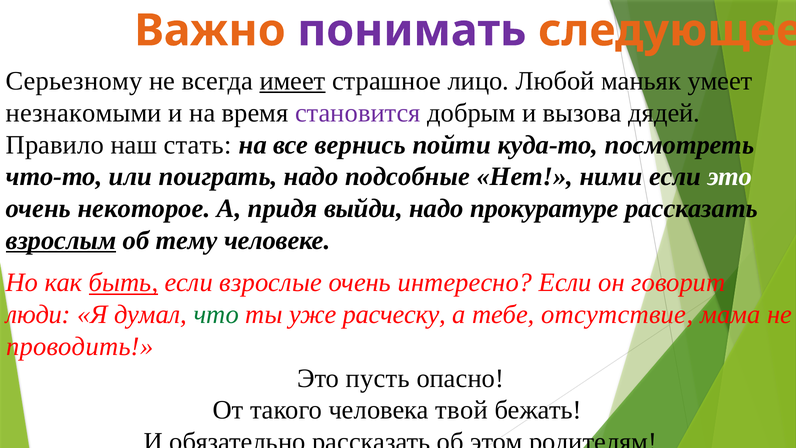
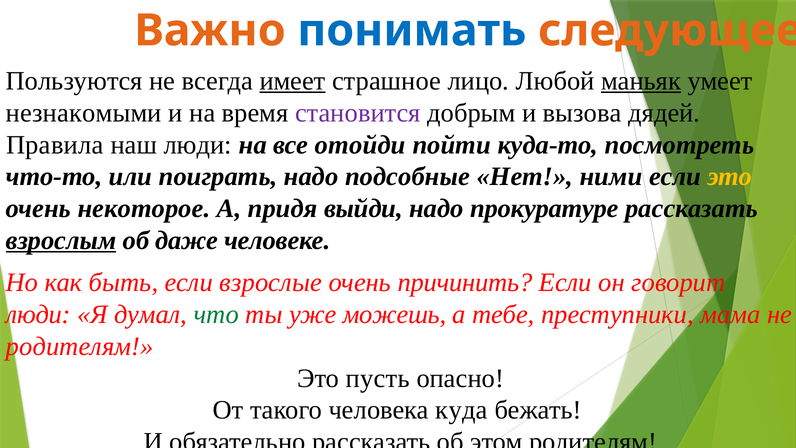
понимать colour: purple -> blue
Серьезному: Серьезному -> Пользуются
маньяк underline: none -> present
Правило: Правило -> Правила
наш стать: стать -> люди
вернись: вернись -> отойди
это at (730, 177) colour: white -> yellow
тему: тему -> даже
быть underline: present -> none
интересно: интересно -> причинить
расческу: расческу -> можешь
отсутствие: отсутствие -> преступники
проводить at (80, 346): проводить -> родителям
твой: твой -> куда
